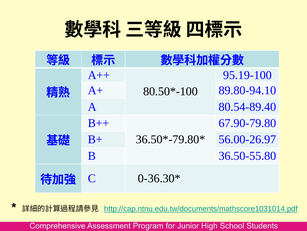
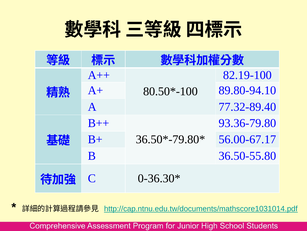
95.19-100: 95.19-100 -> 82.19-100
80.54-89.40: 80.54-89.40 -> 77.32-89.40
67.90-79.80: 67.90-79.80 -> 93.36-79.80
56.00-26.97: 56.00-26.97 -> 56.00-67.17
